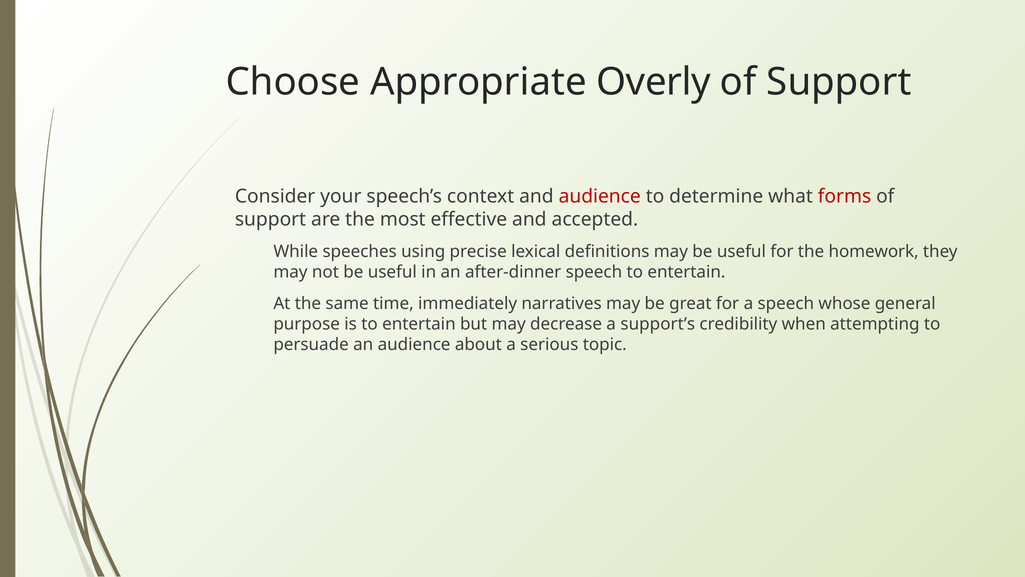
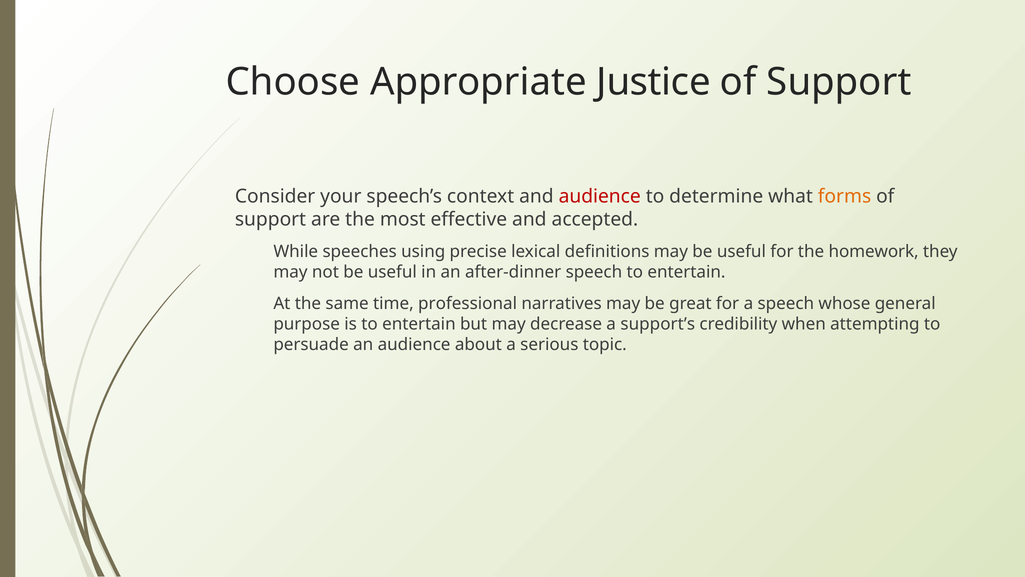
Overly: Overly -> Justice
forms colour: red -> orange
immediately: immediately -> professional
